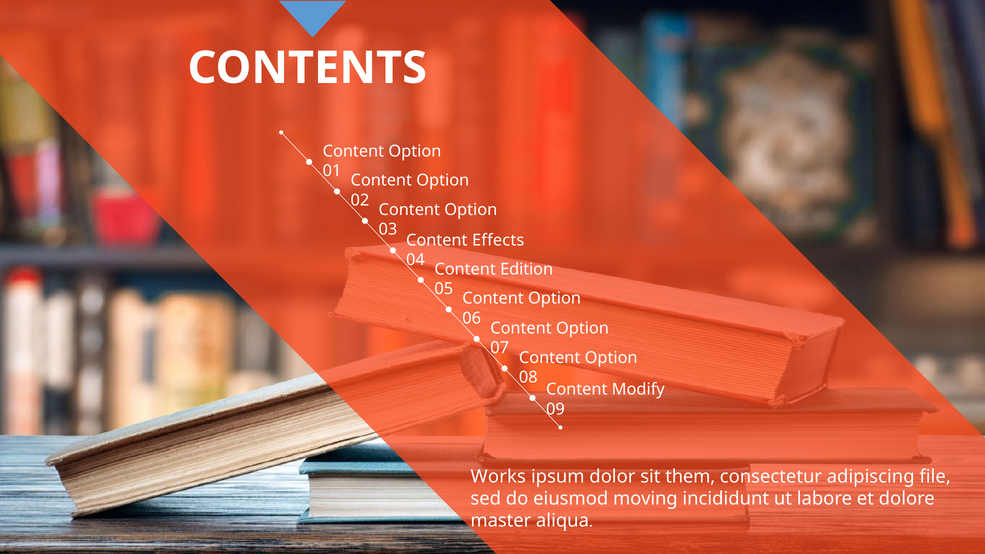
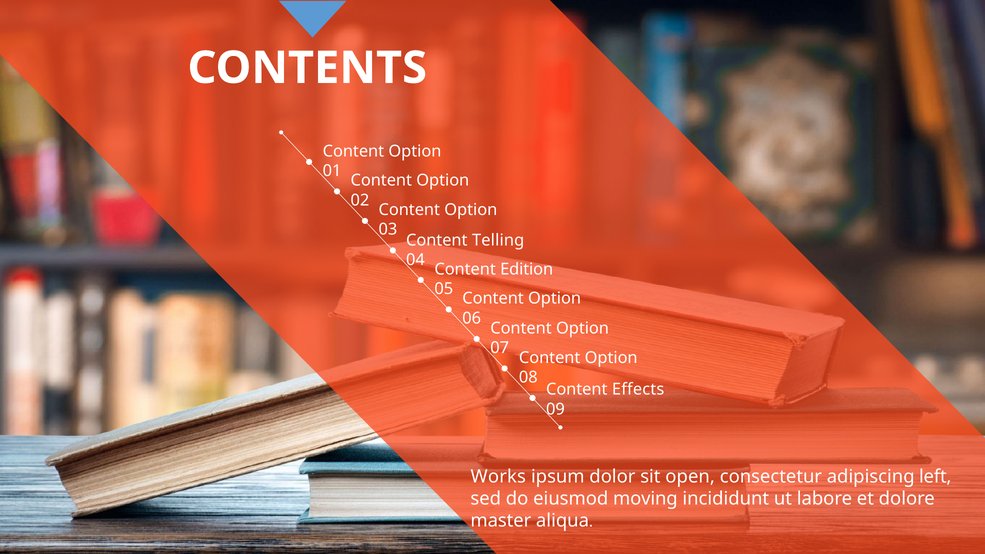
Effects: Effects -> Telling
Modify: Modify -> Effects
them: them -> open
file: file -> left
